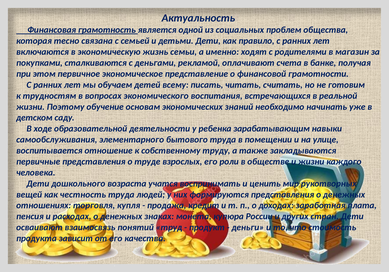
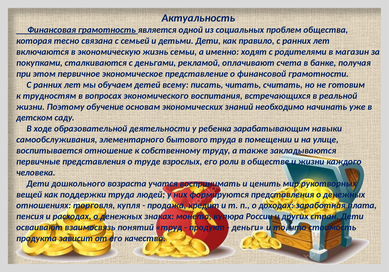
честность: честность -> поддержки
